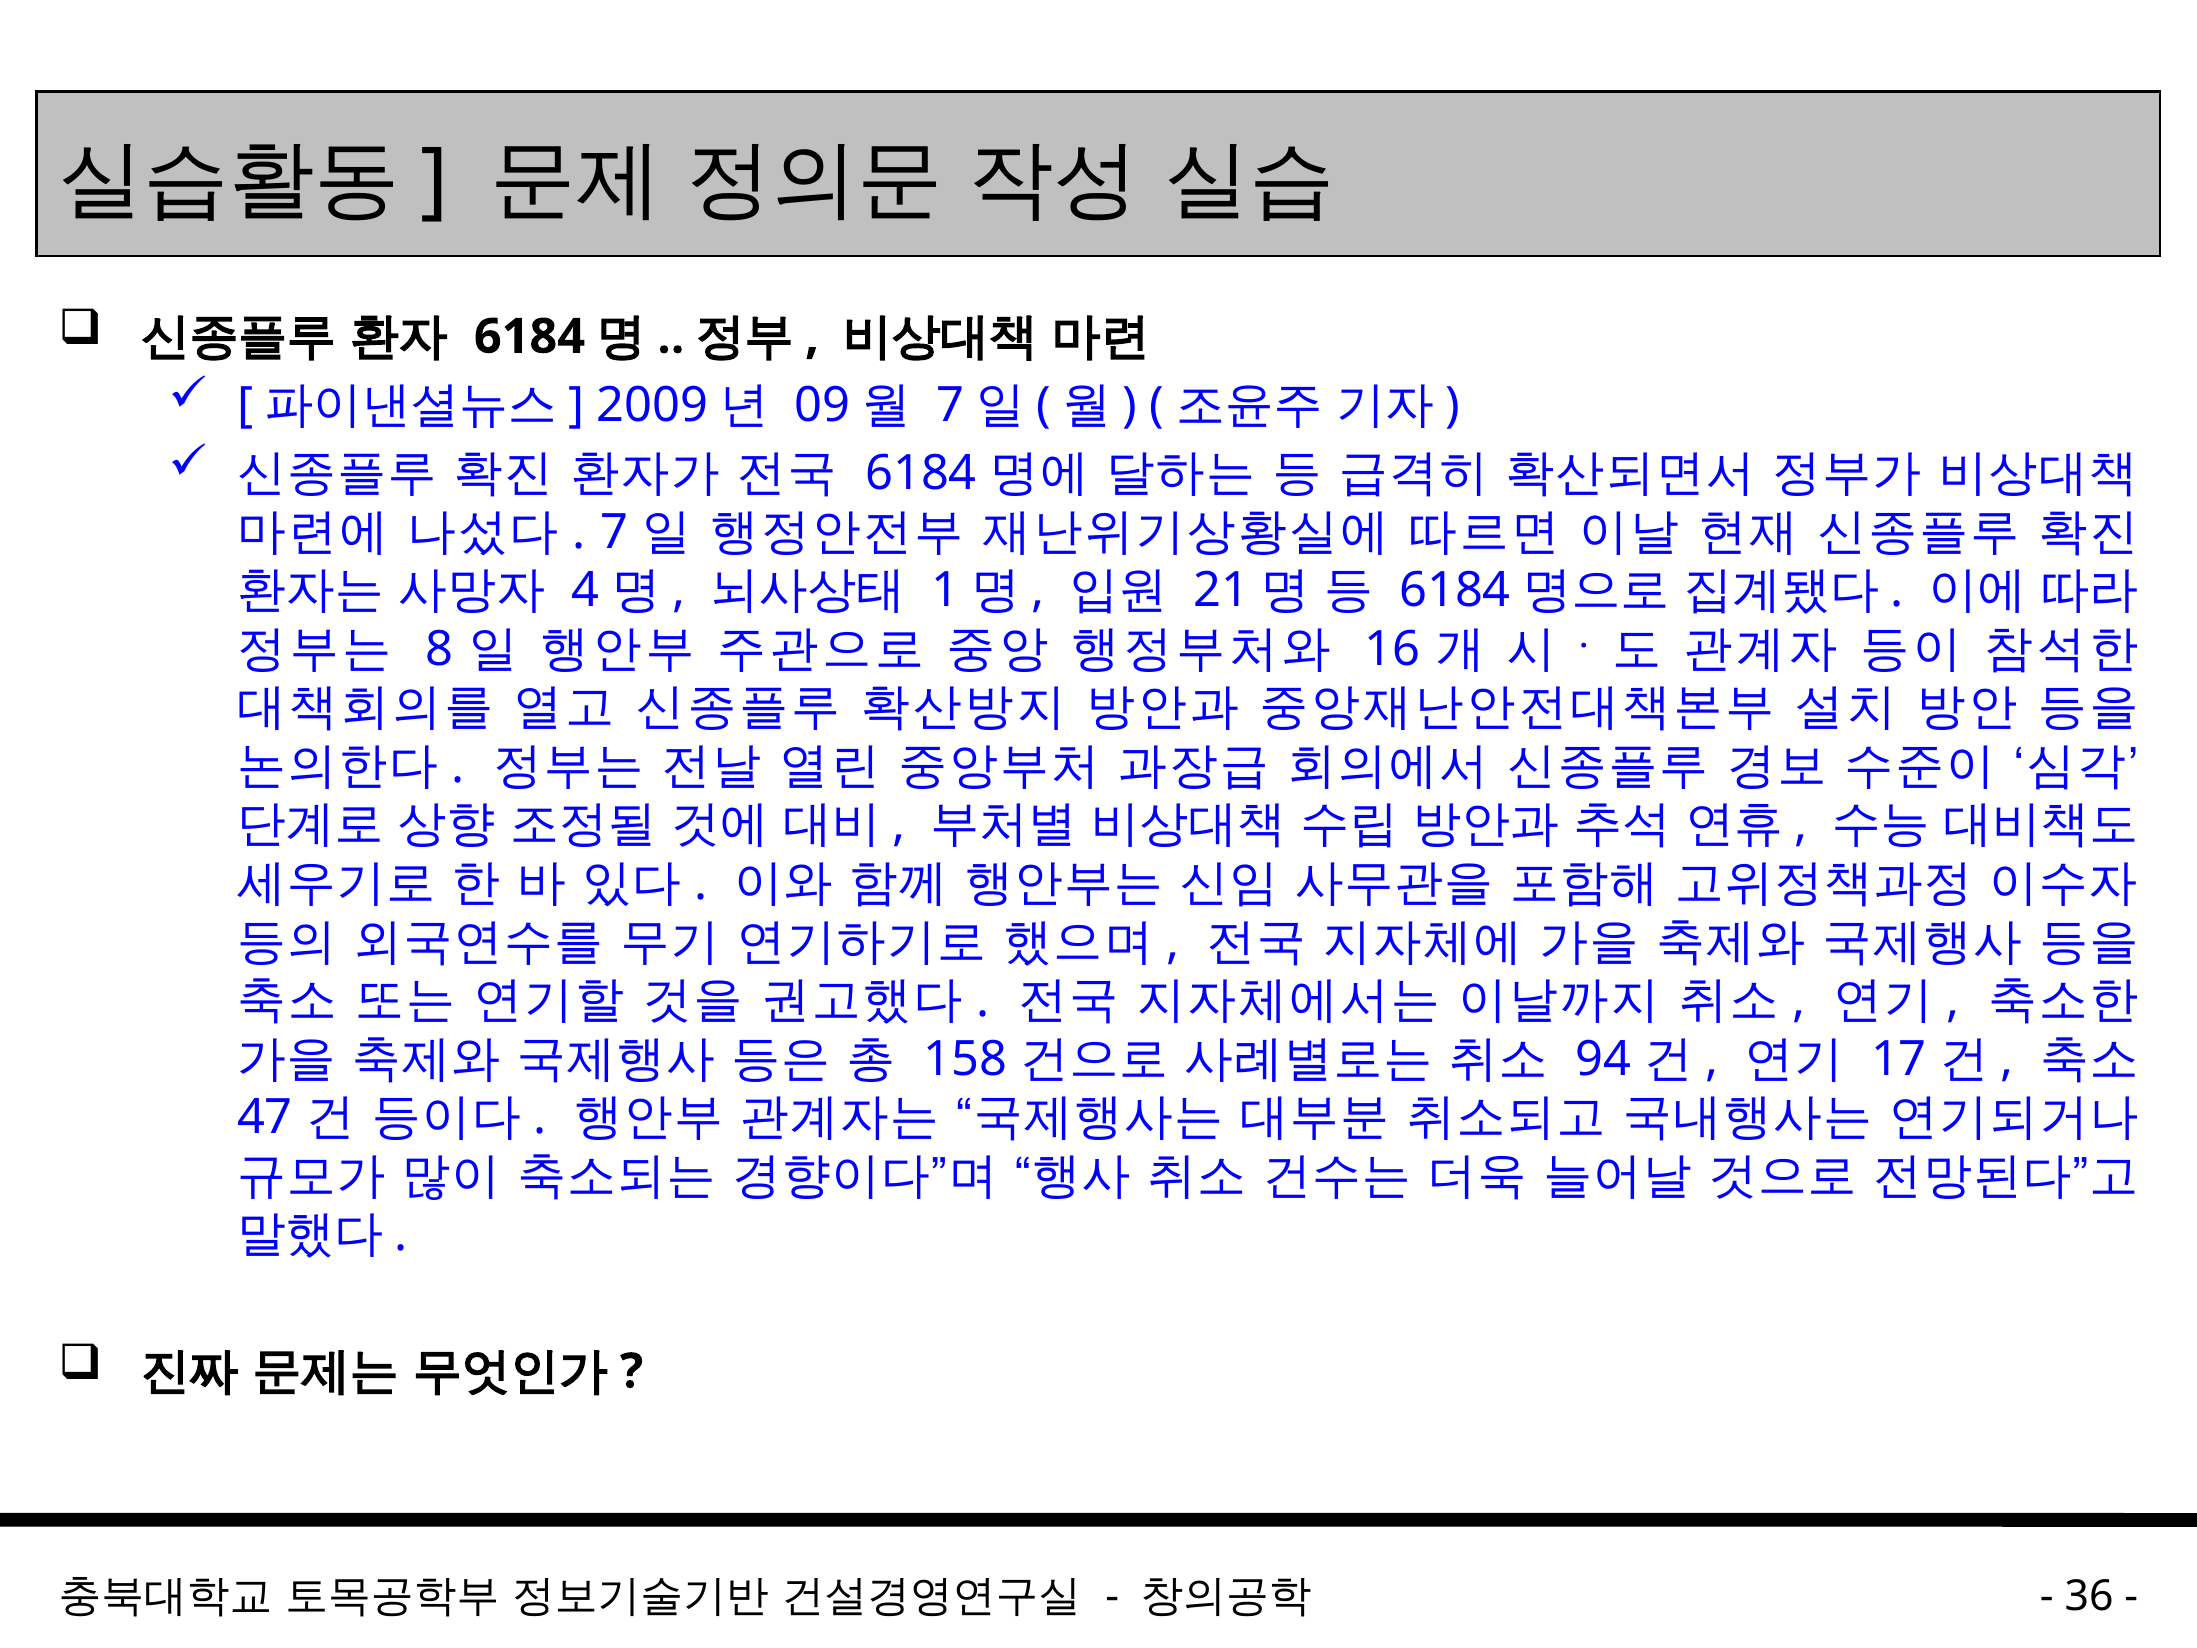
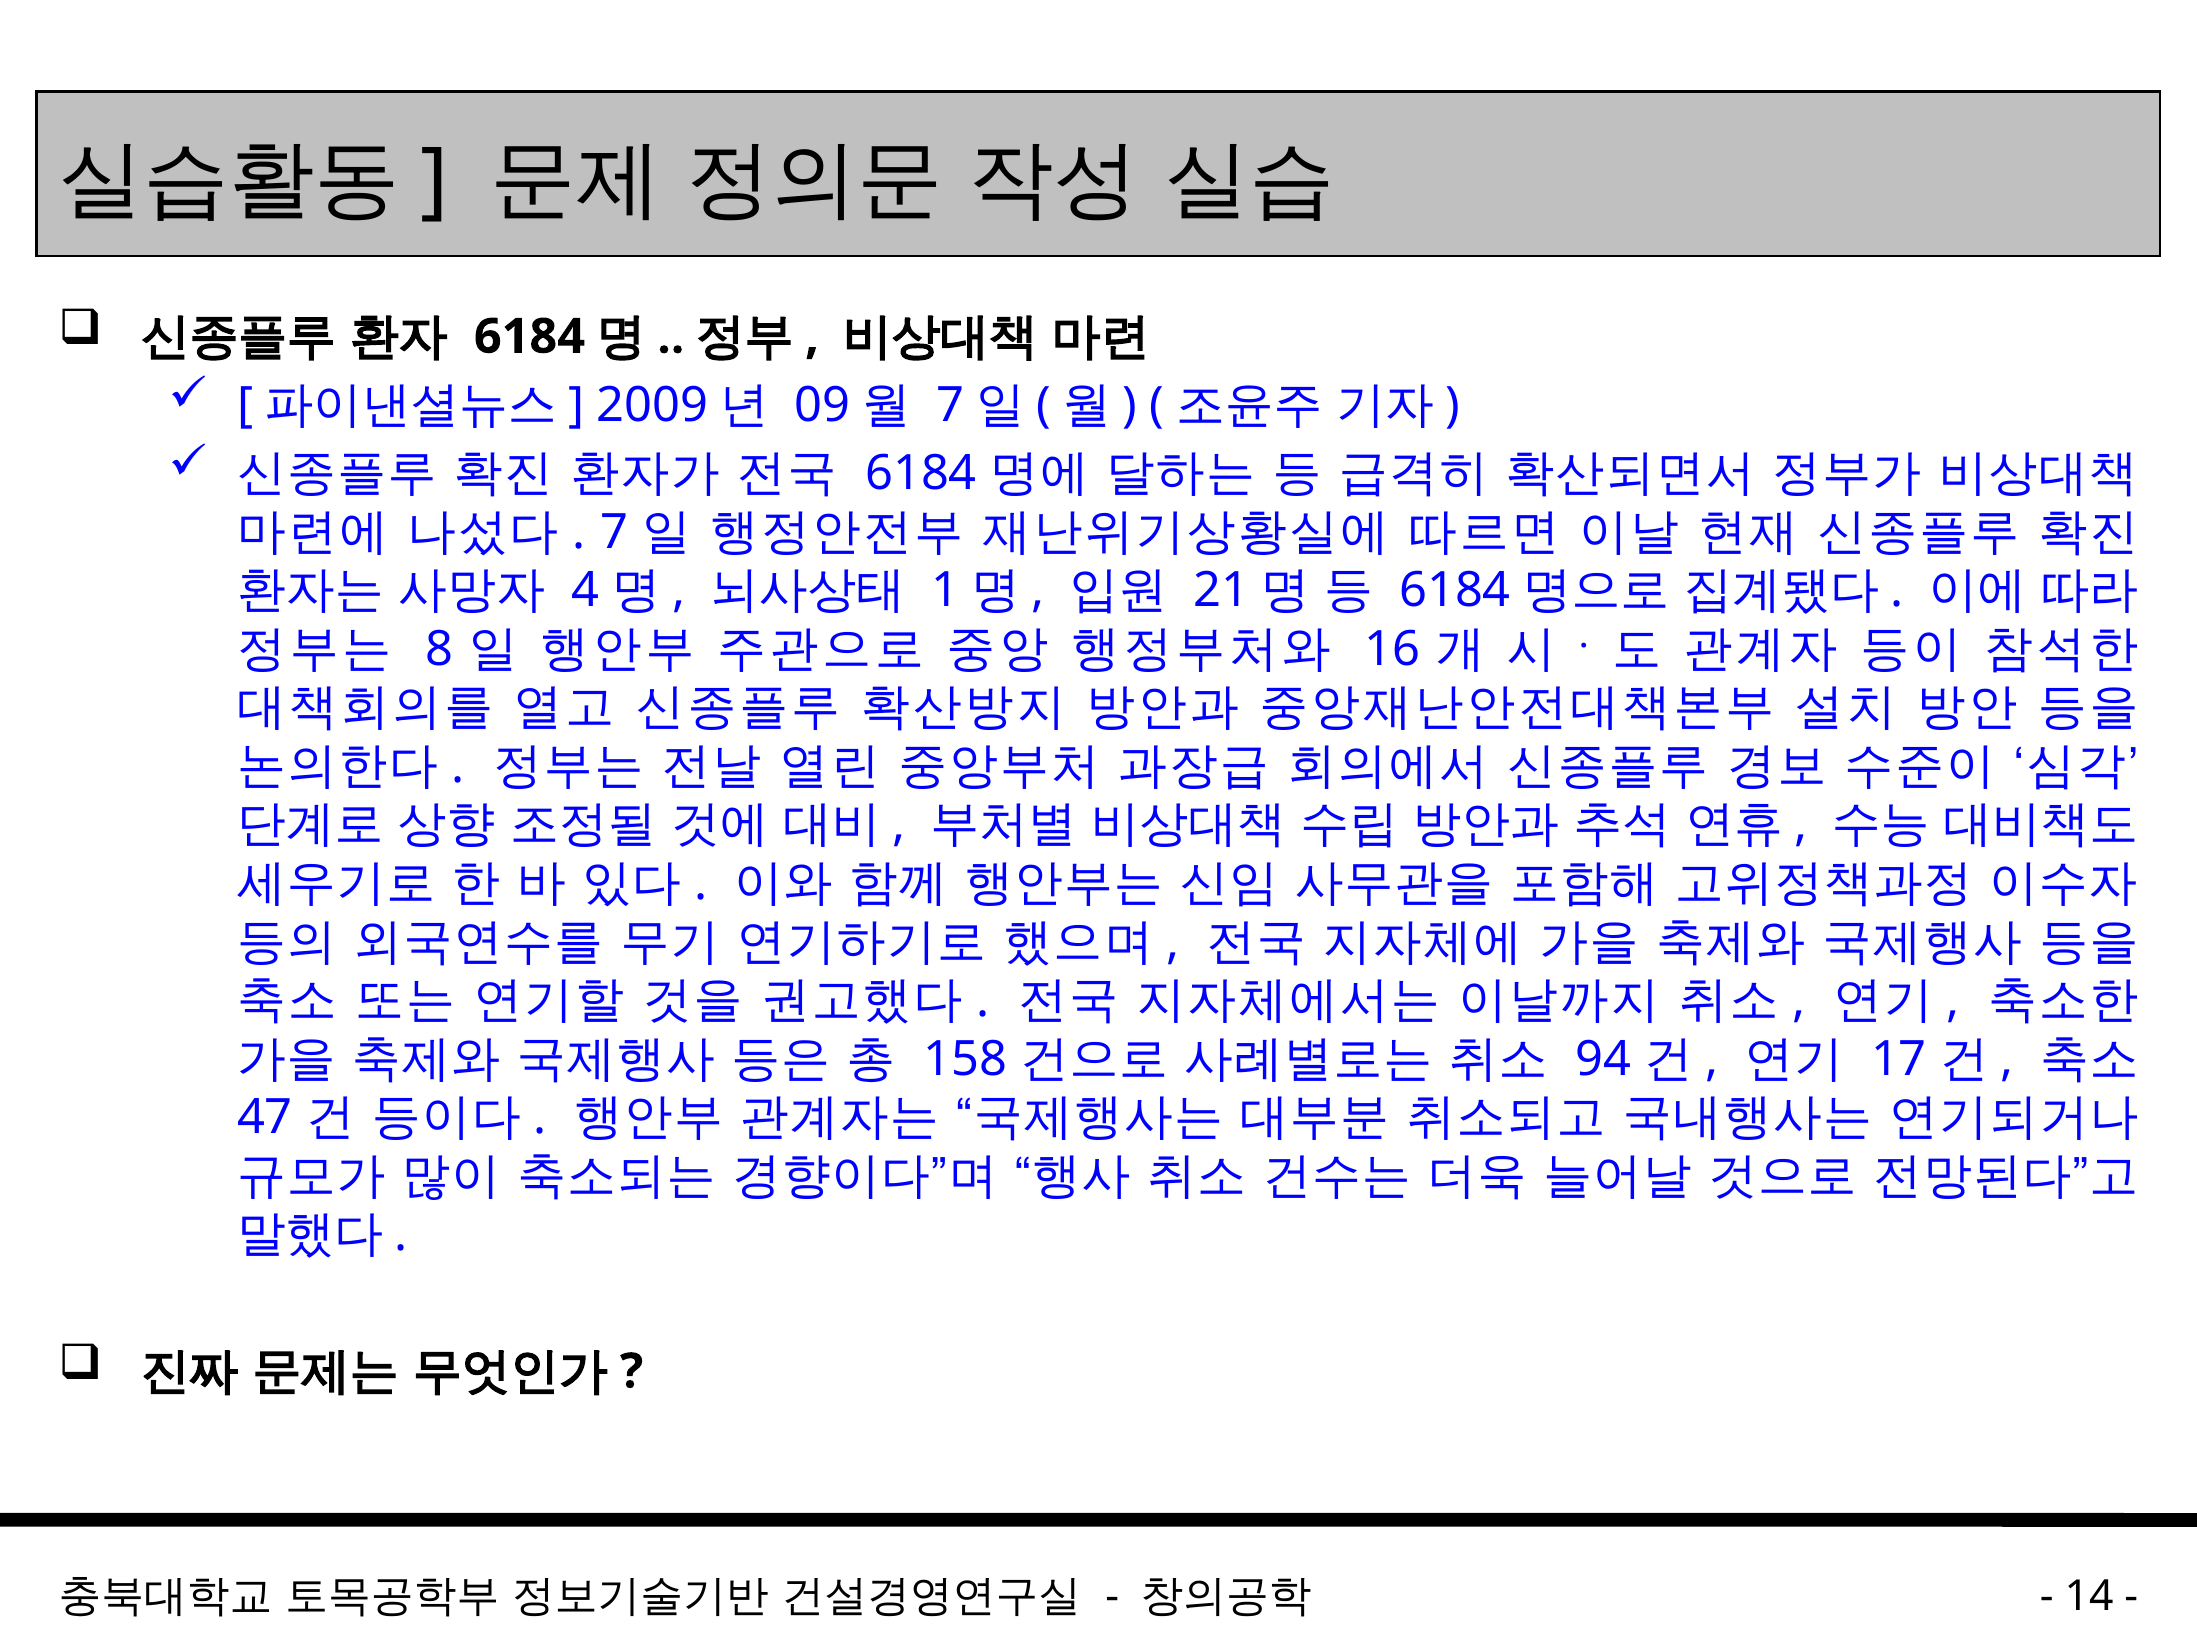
36: 36 -> 14
